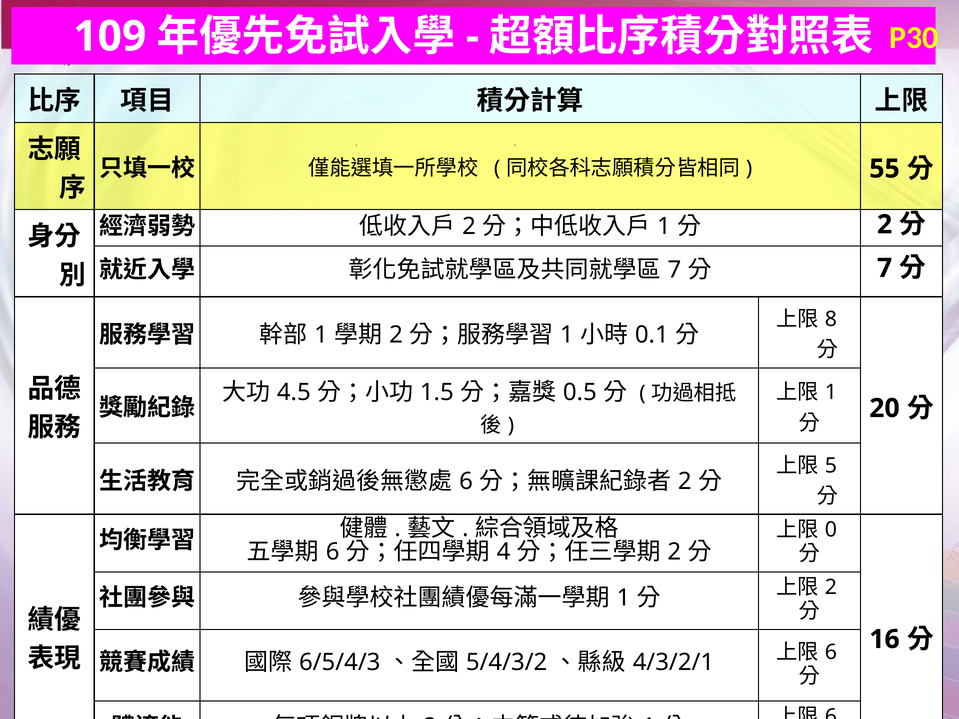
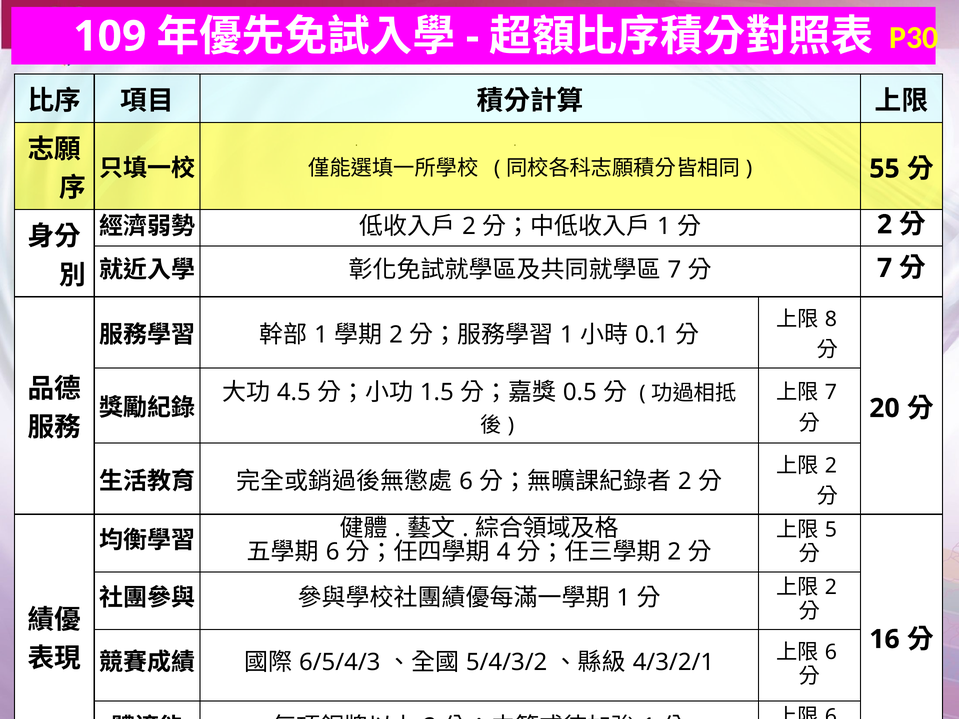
1 at (831, 392): 1 -> 7
5 at (831, 466): 5 -> 2
0 at (831, 530): 0 -> 5
